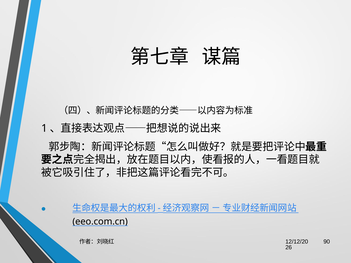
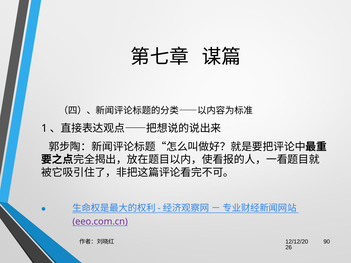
eeo.com.cn colour: black -> purple
